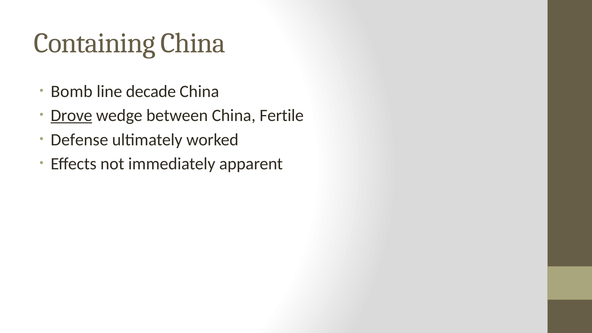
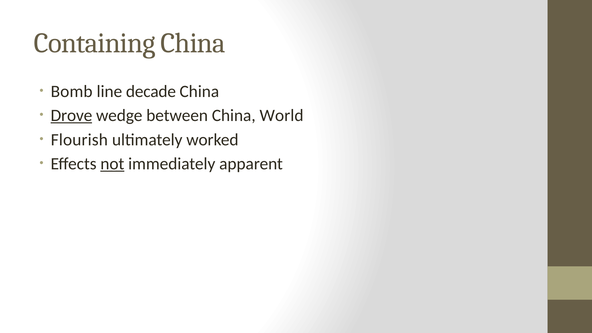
Fertile: Fertile -> World
Defense: Defense -> Flourish
not underline: none -> present
